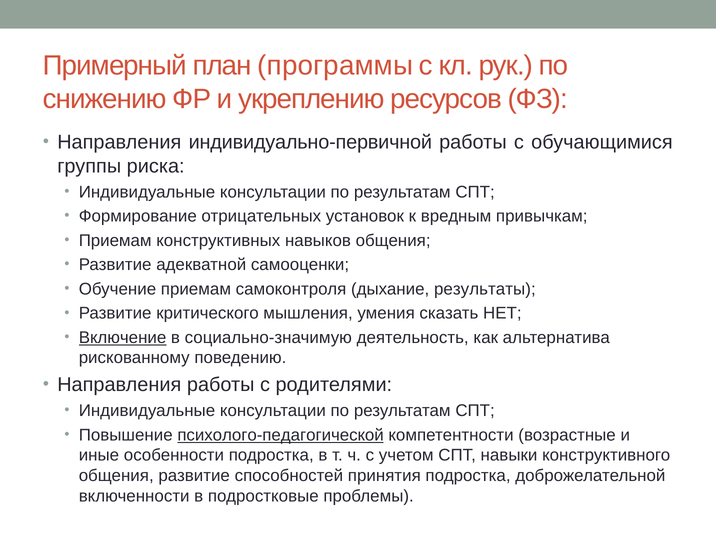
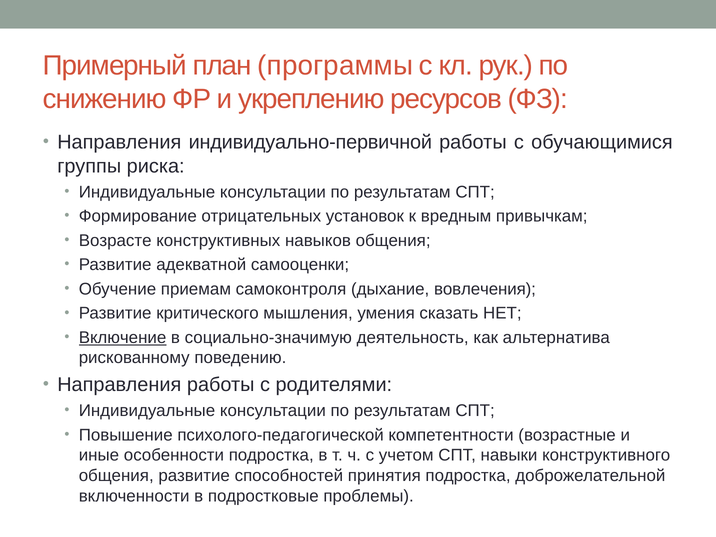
Приемам at (115, 240): Приемам -> Возрасте
результаты: результаты -> вовлечения
психолого-педагогической underline: present -> none
